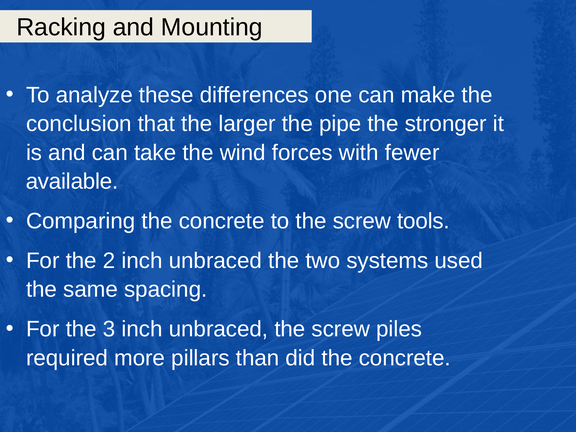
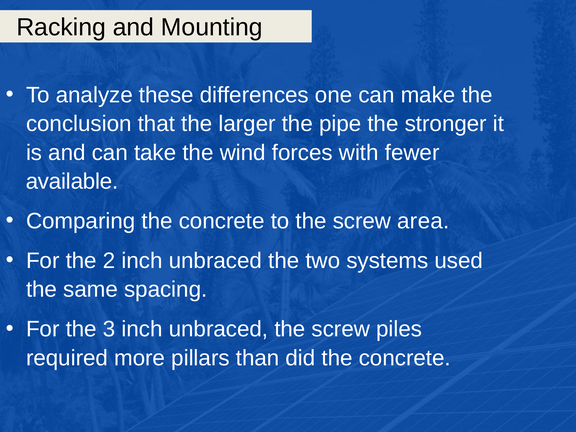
tools: tools -> area
